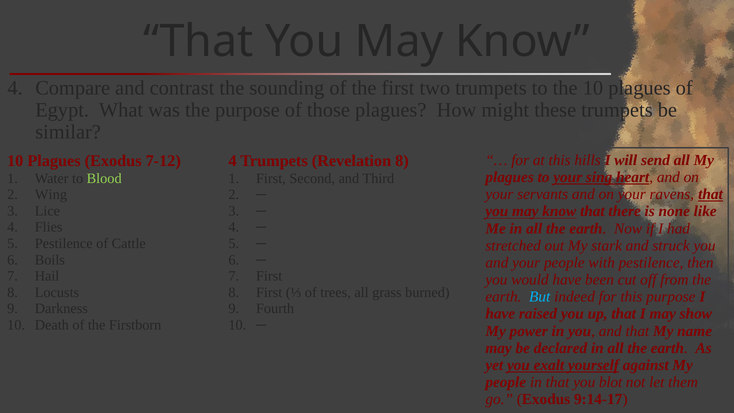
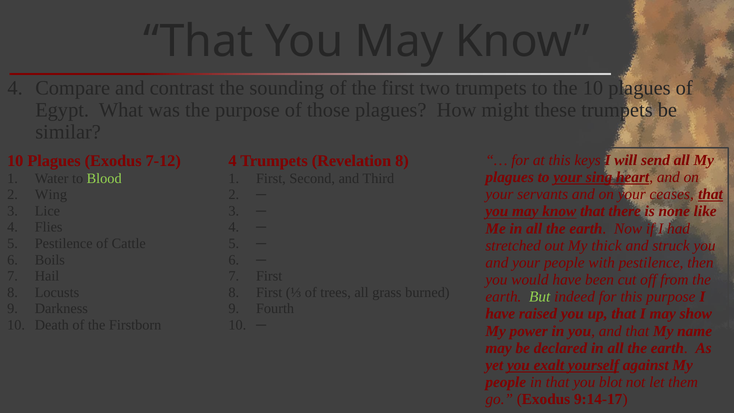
hills: hills -> keys
ravens: ravens -> ceases
stark: stark -> thick
But colour: light blue -> light green
